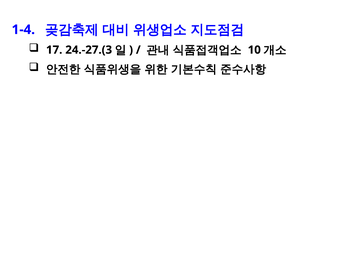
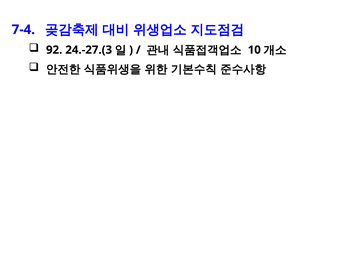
1-4: 1-4 -> 7-4
17: 17 -> 92
